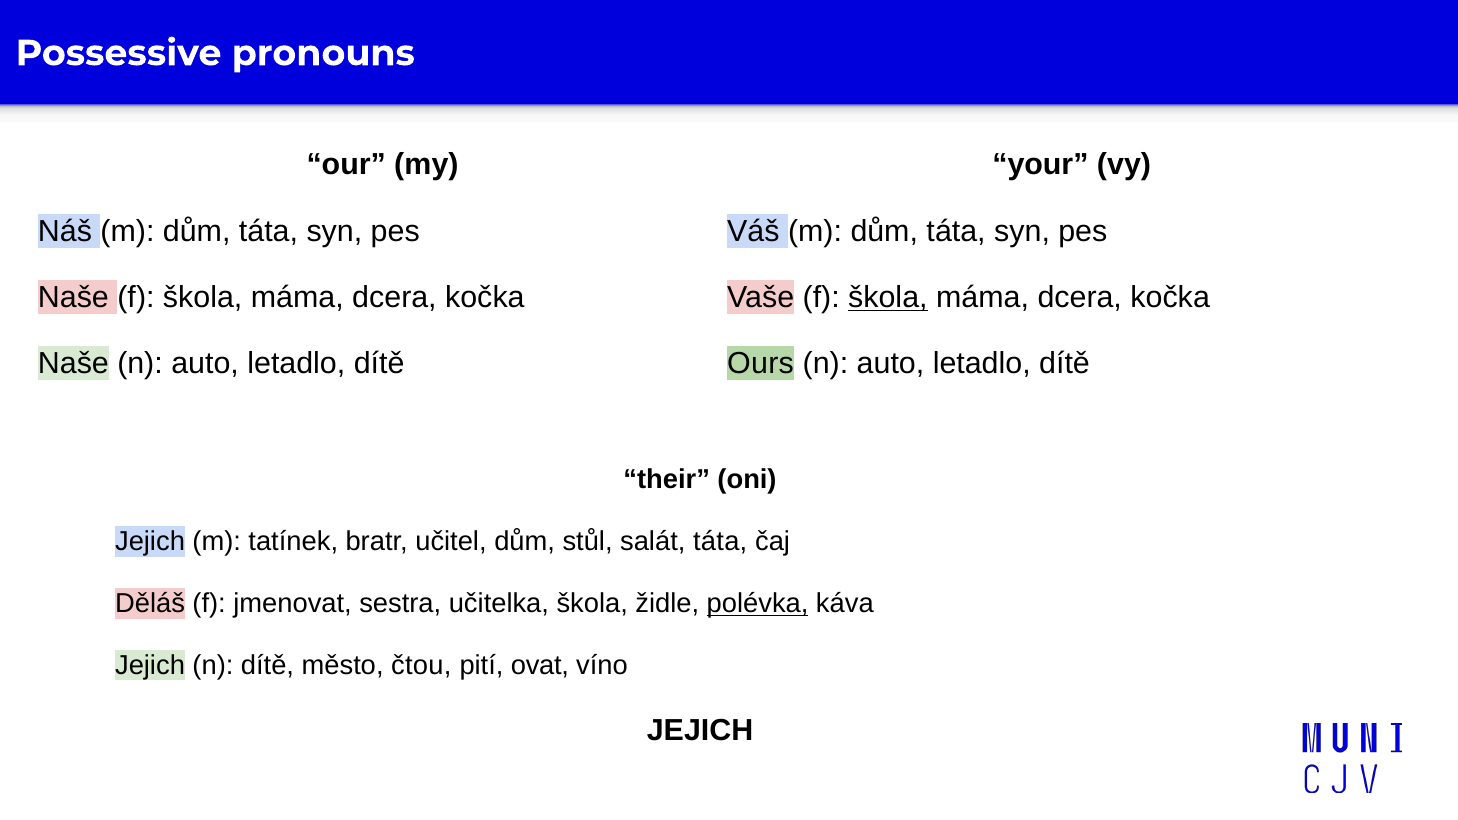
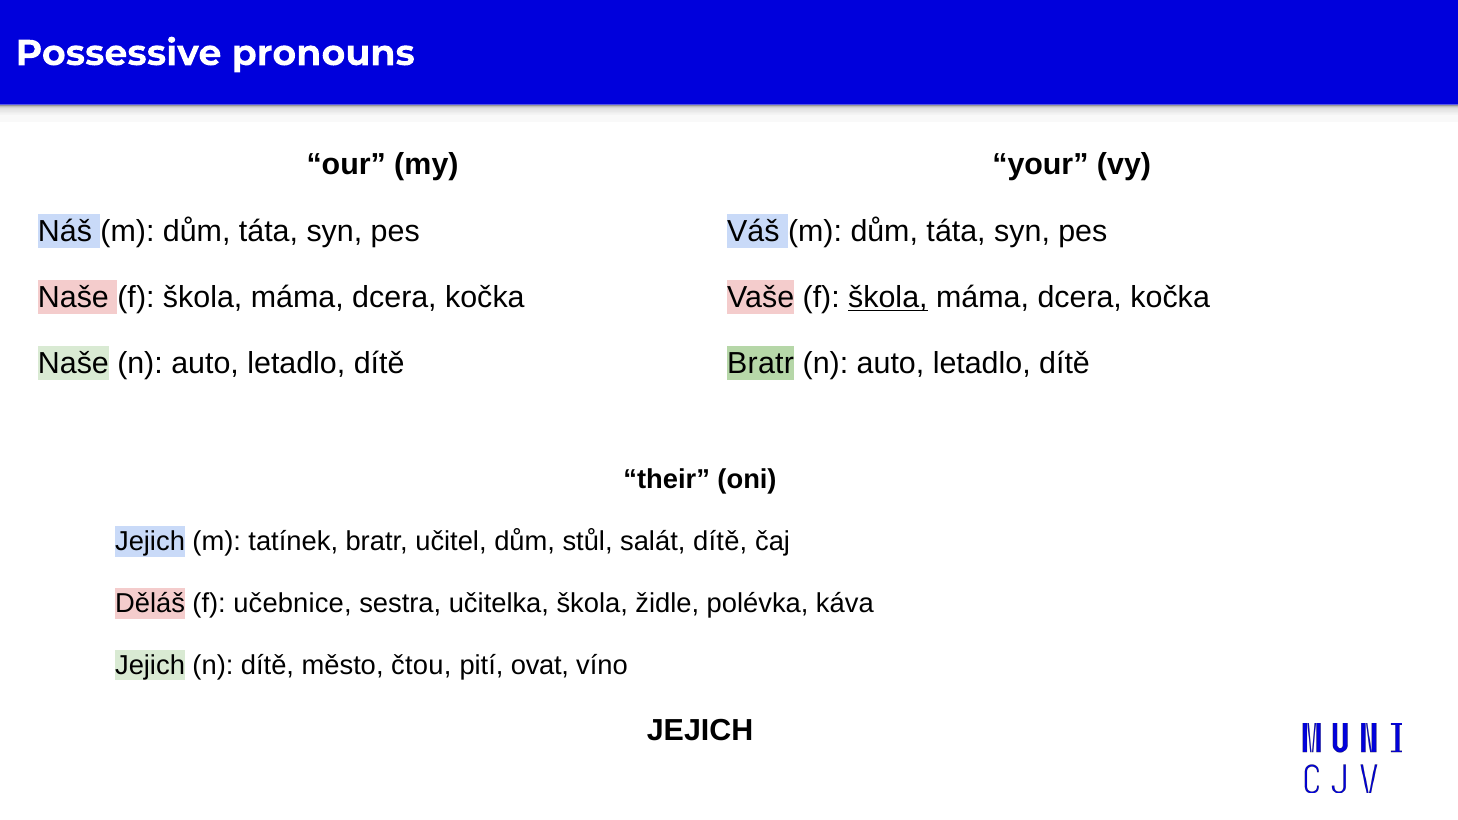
Ours at (761, 364): Ours -> Bratr
salát táta: táta -> dítě
jmenovat: jmenovat -> učebnice
polévka underline: present -> none
